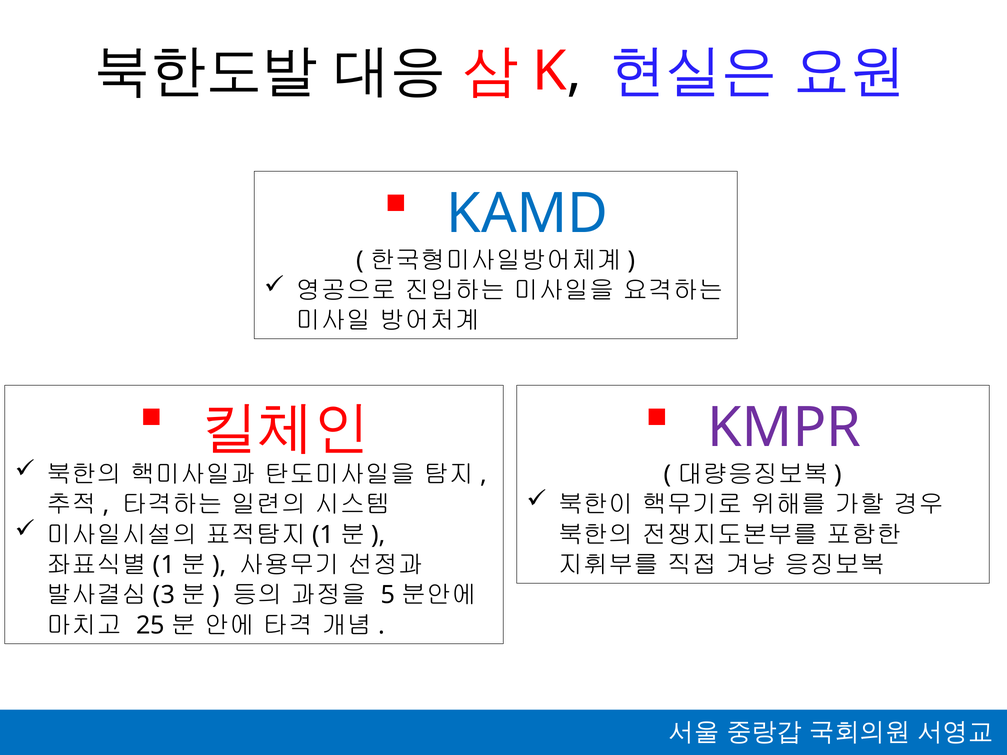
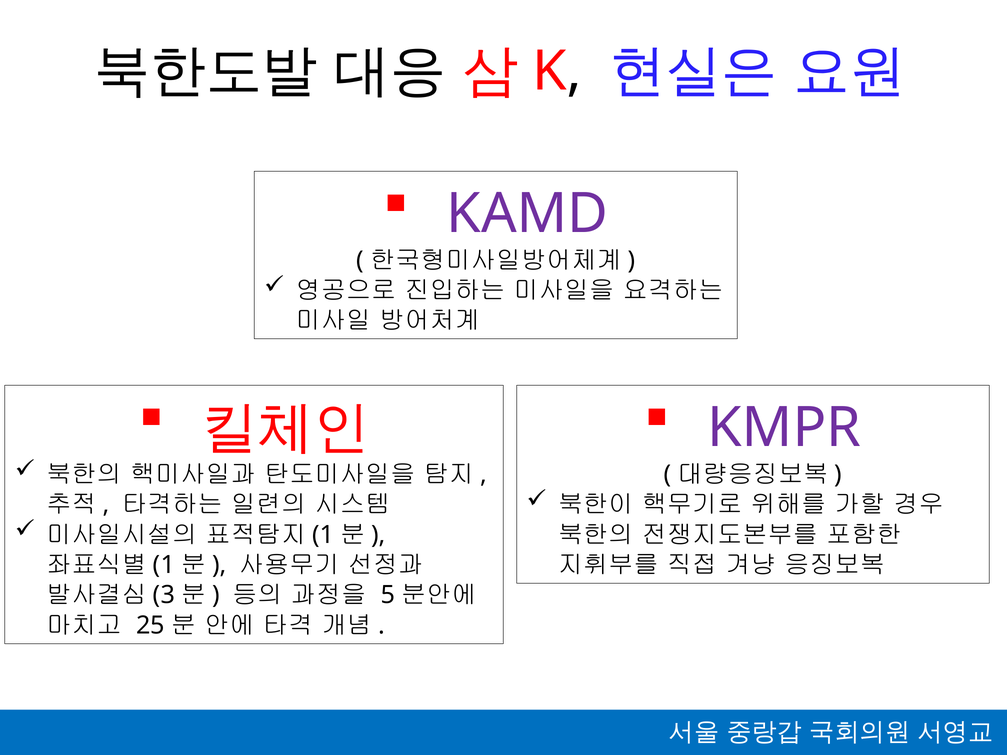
KAMD colour: blue -> purple
